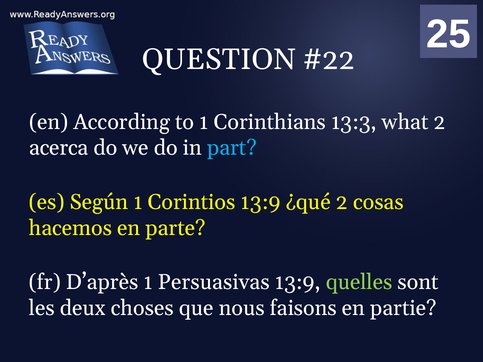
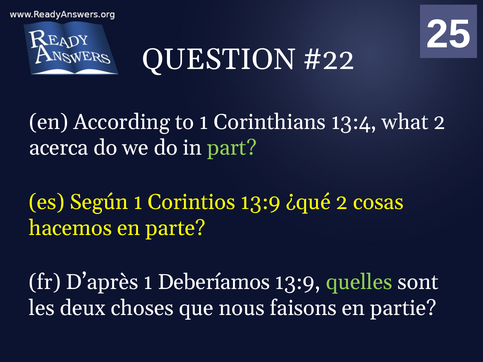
13:3: 13:3 -> 13:4
part colour: light blue -> light green
Persuasivas: Persuasivas -> Deberíamos
